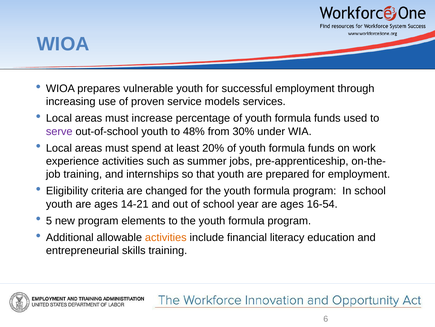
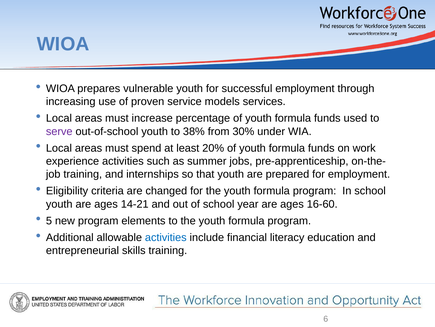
48%: 48% -> 38%
16-54: 16-54 -> 16-60
activities at (166, 237) colour: orange -> blue
